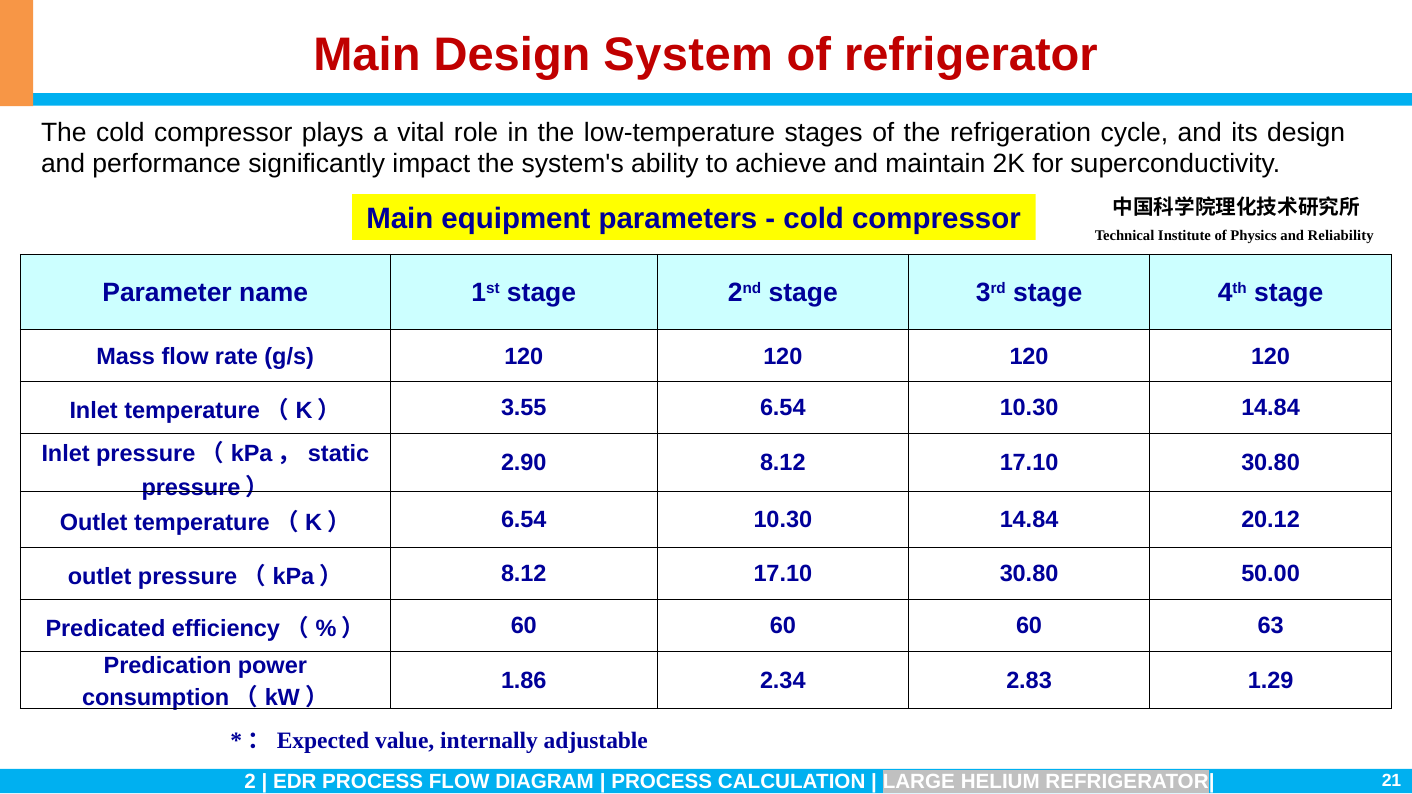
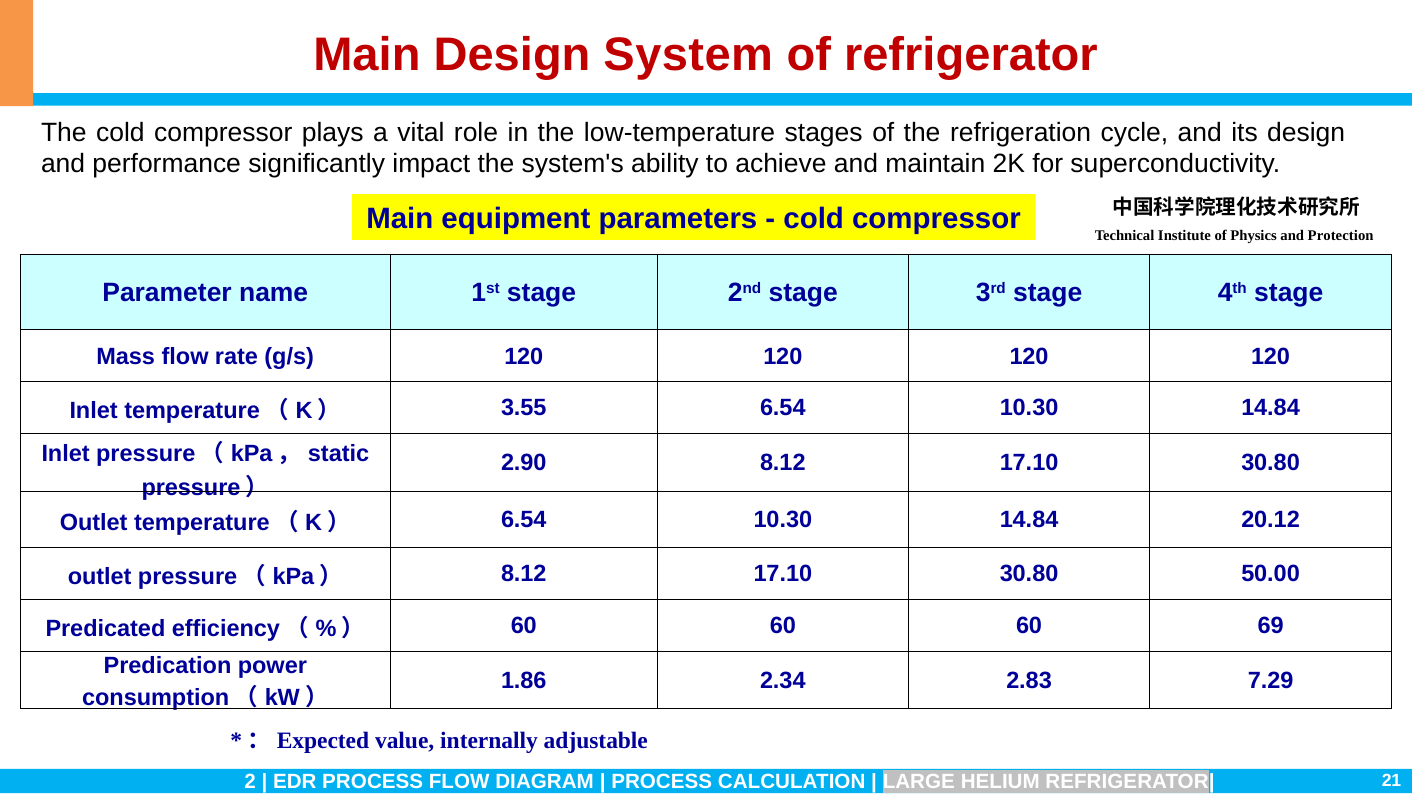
Reliability: Reliability -> Protection
63: 63 -> 69
1.29: 1.29 -> 7.29
